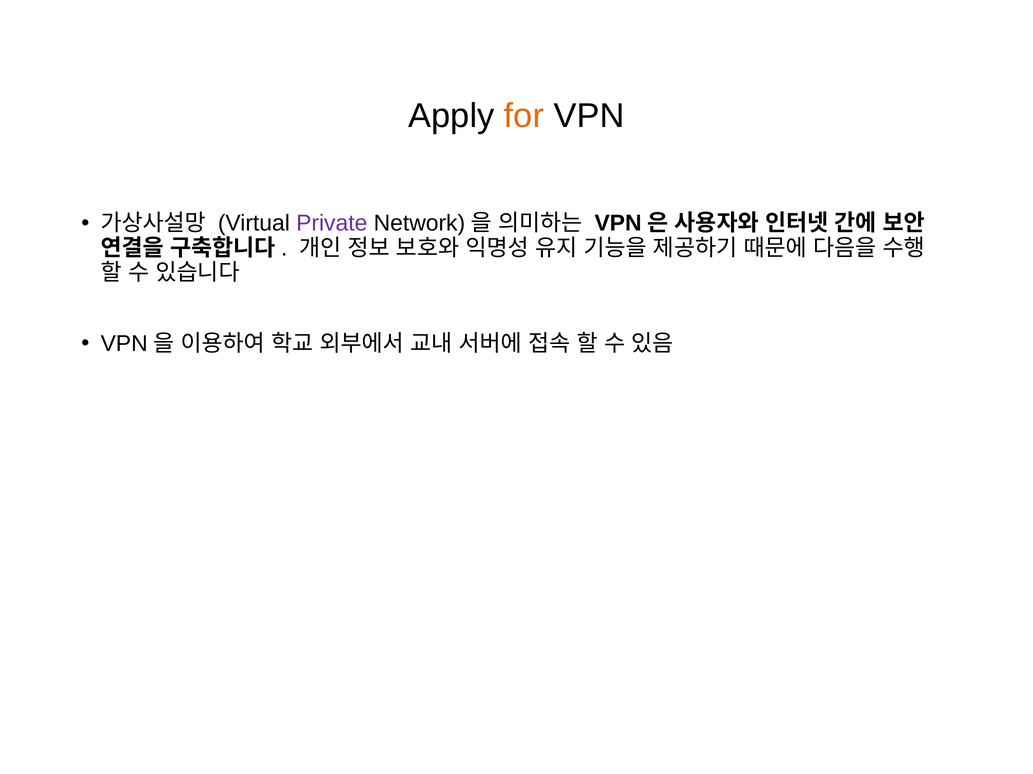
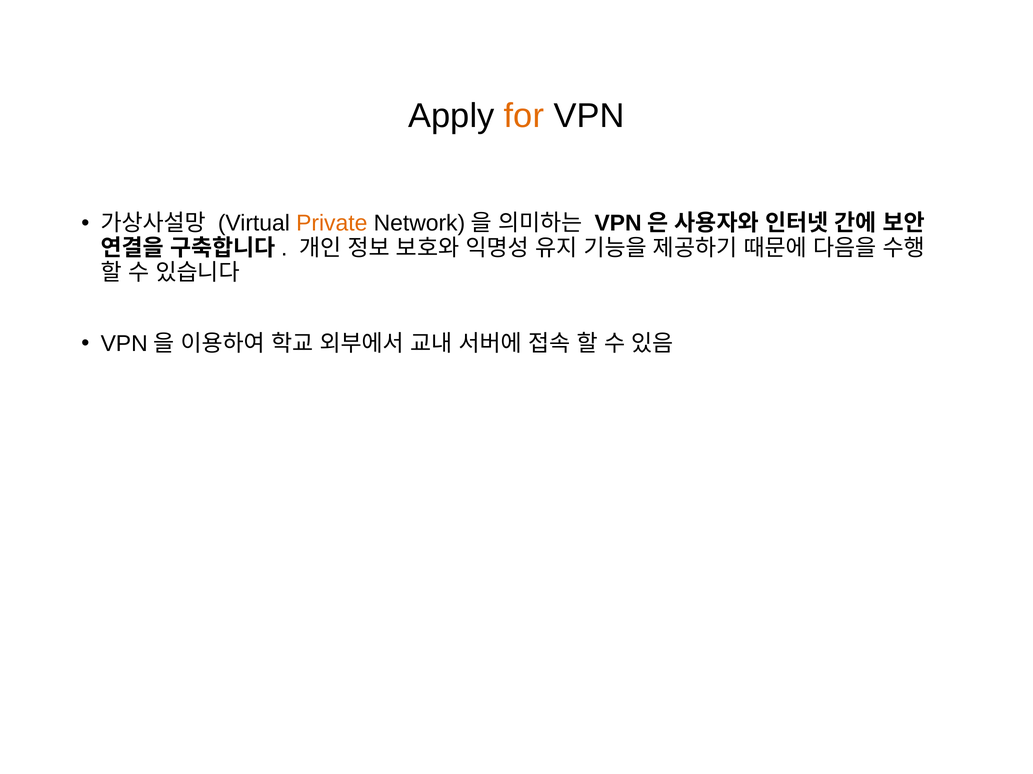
Private colour: purple -> orange
